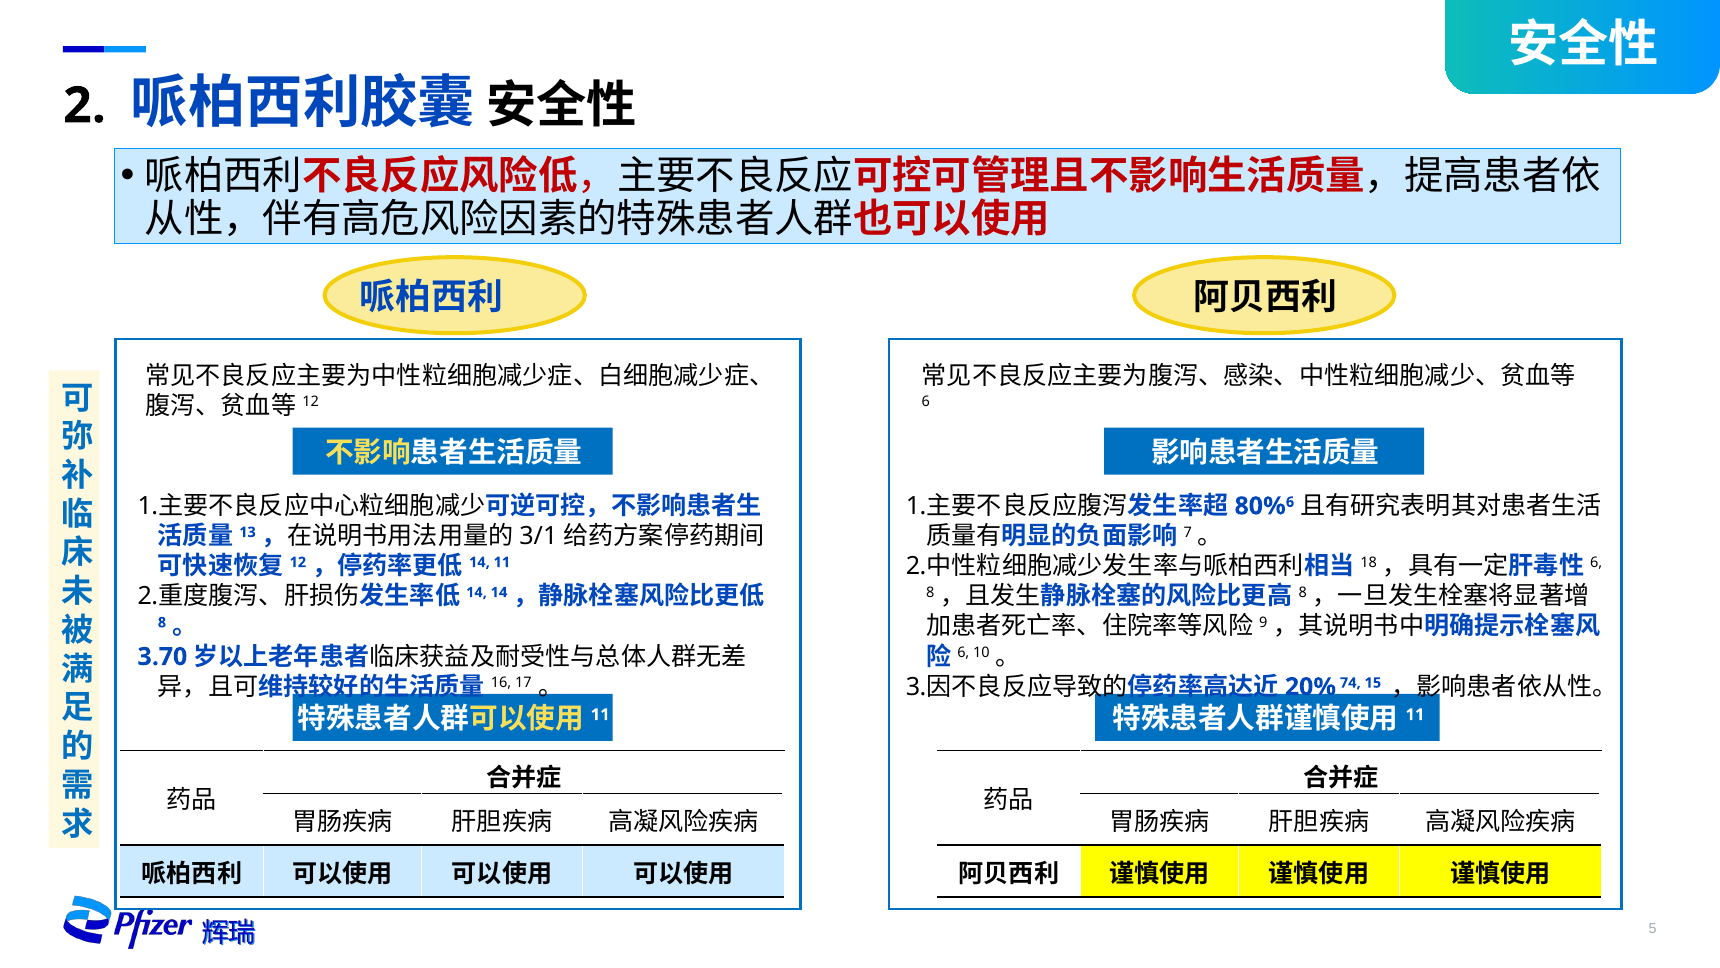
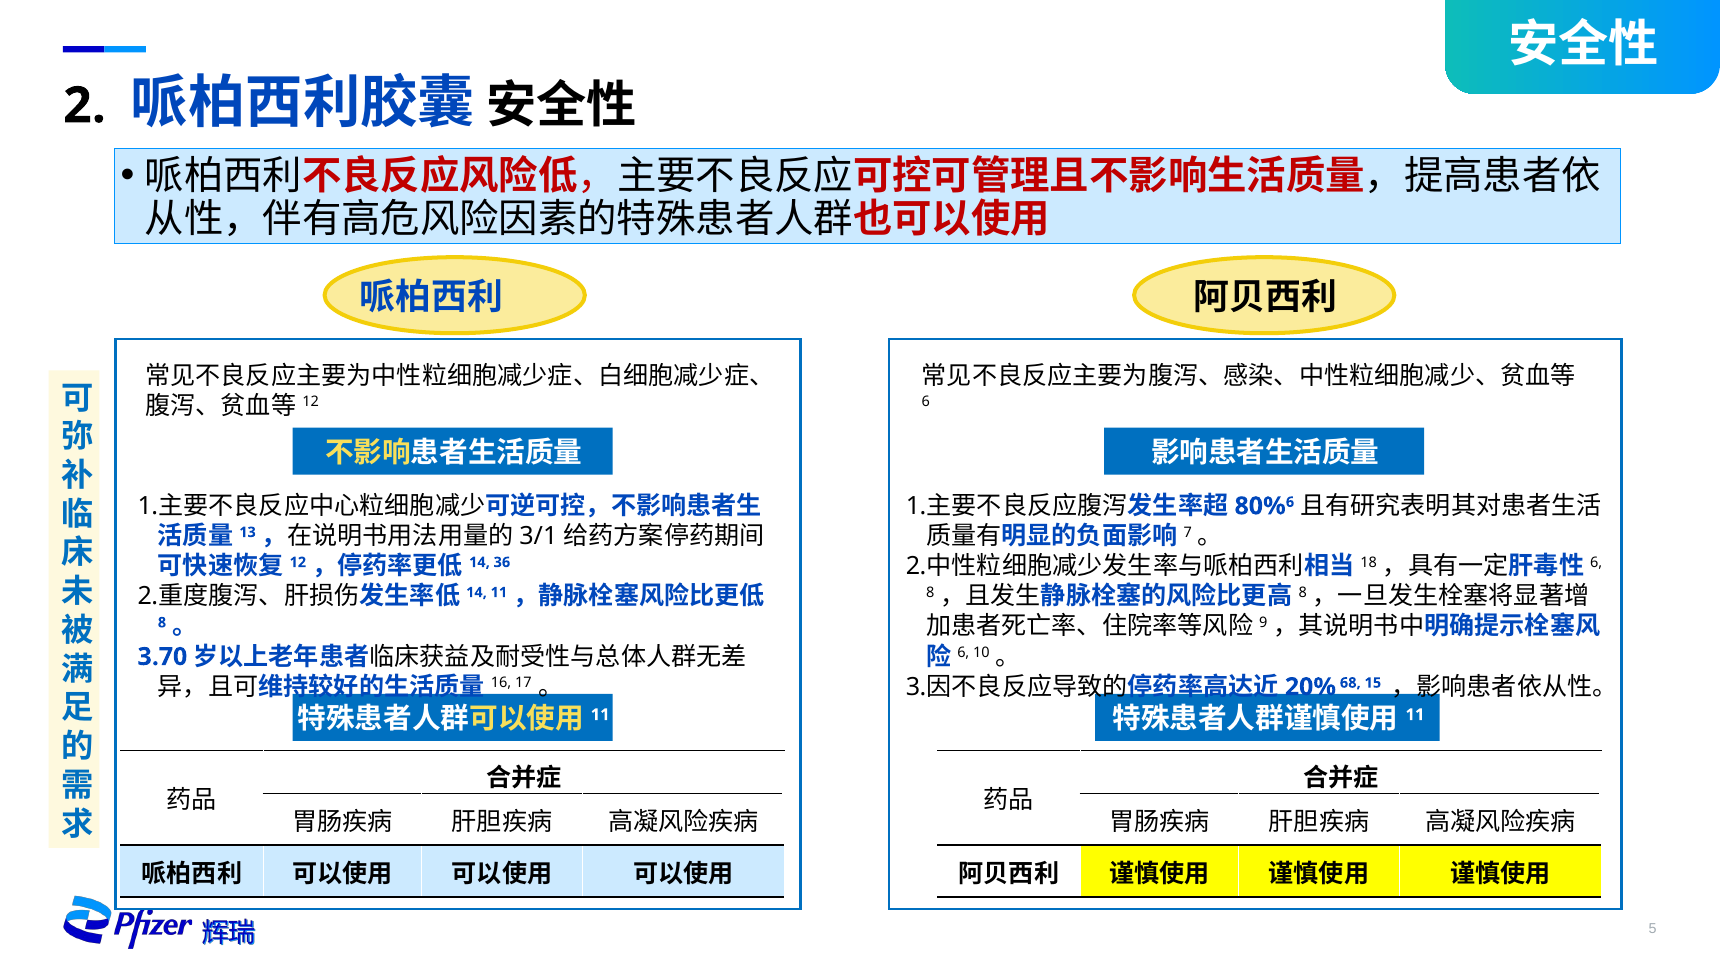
11 at (502, 562): 11 -> 36
14 at (499, 592): 14 -> 11
74: 74 -> 68
